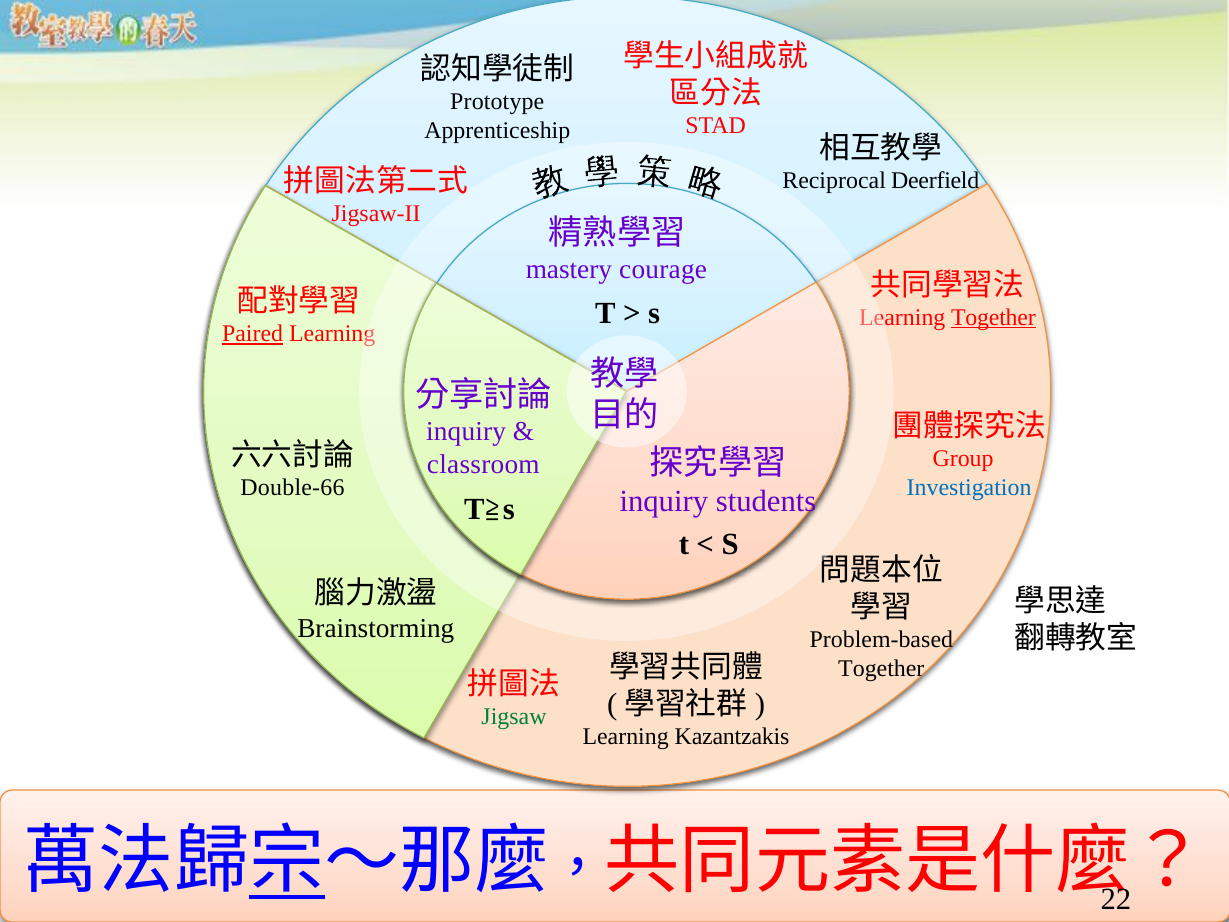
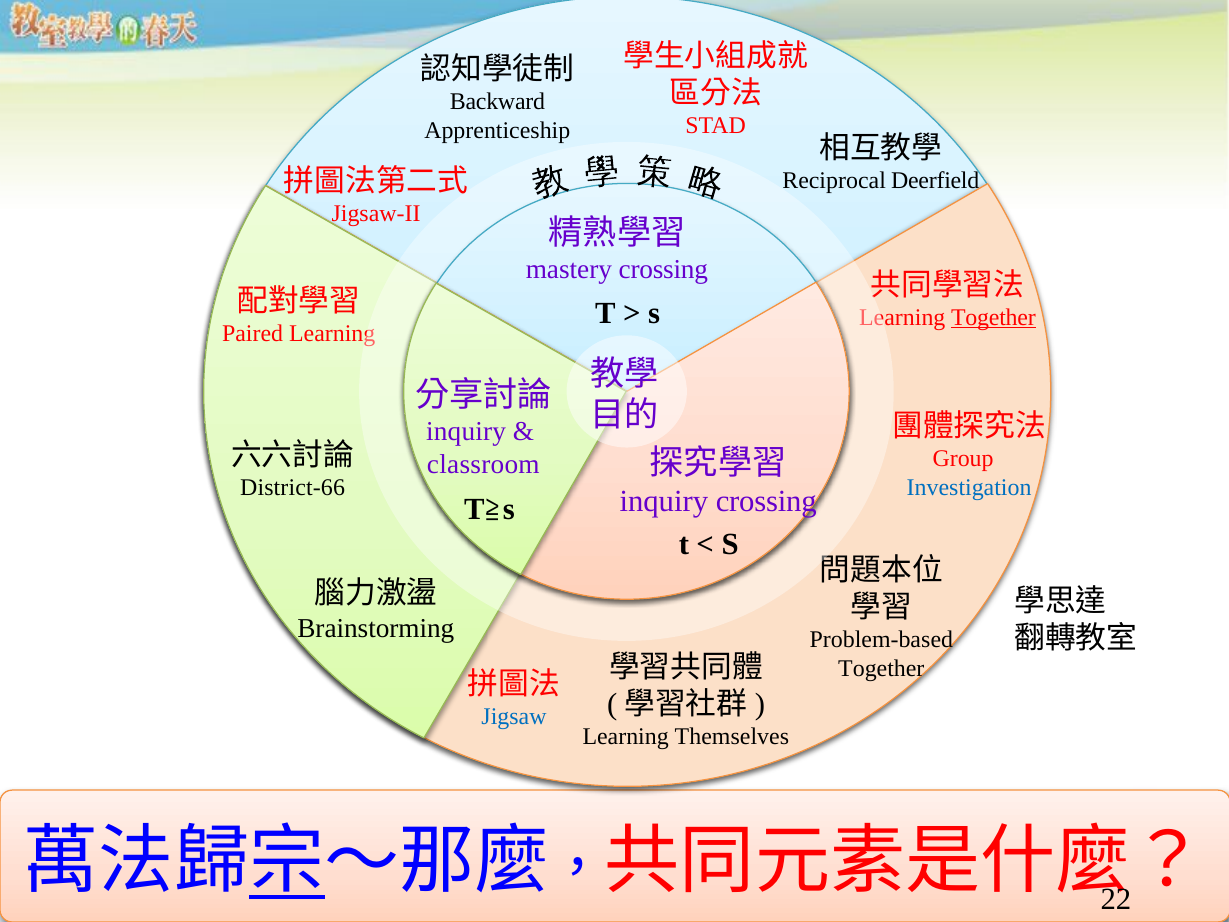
Prototype: Prototype -> Backward
mastery courage: courage -> crossing
Paired underline: present -> none
Double-66: Double-66 -> District-66
inquiry students: students -> crossing
Jigsaw colour: green -> blue
Kazantzakis: Kazantzakis -> Themselves
